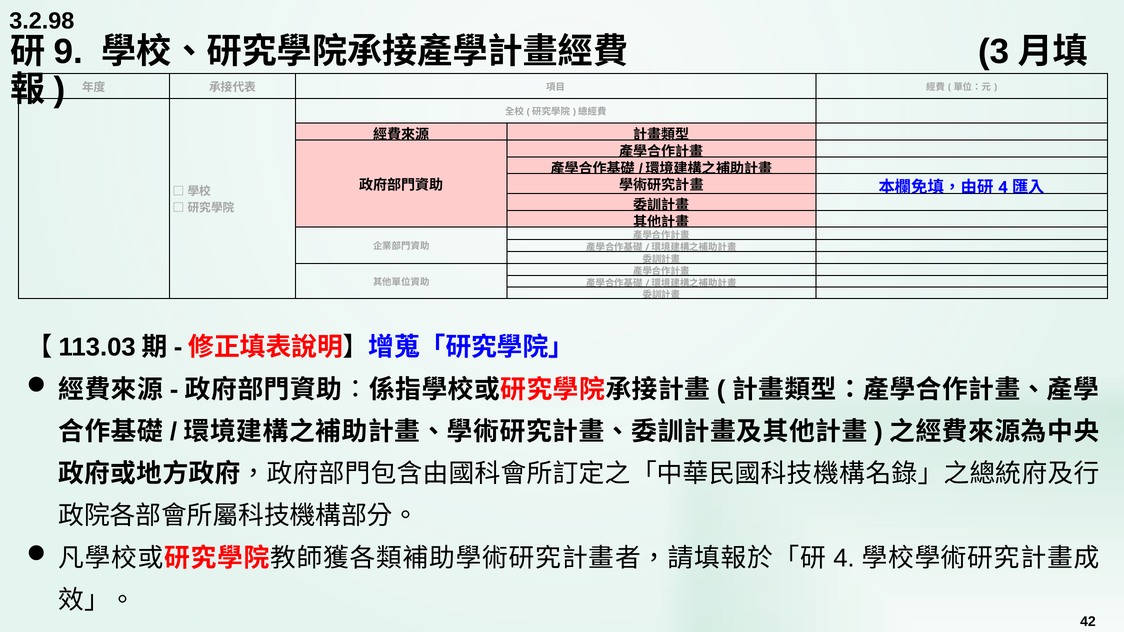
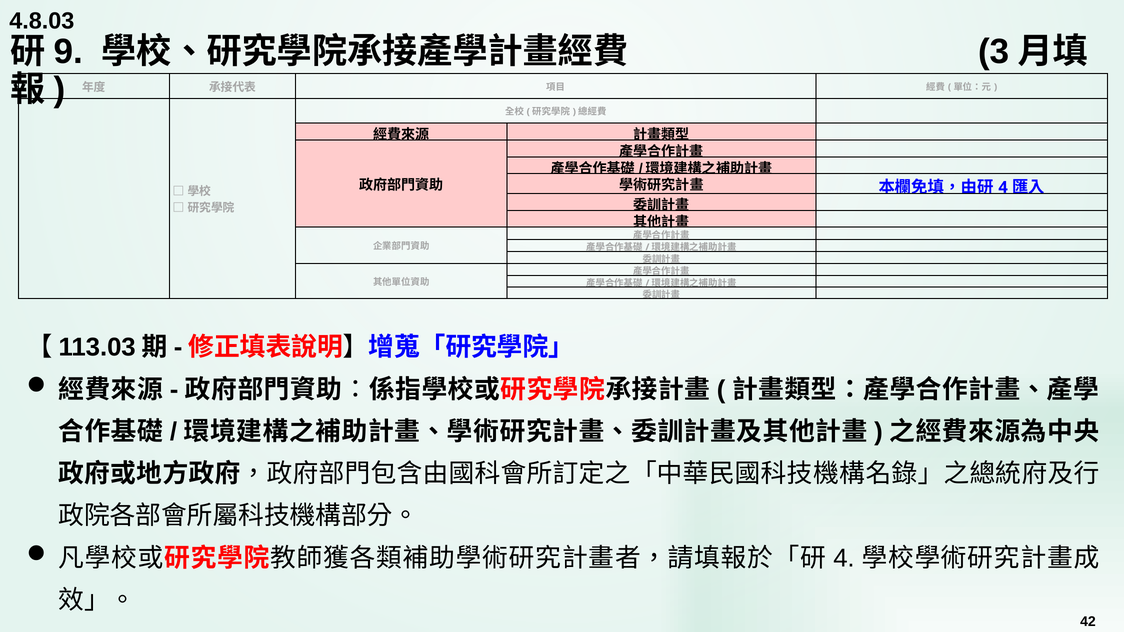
3.2.98: 3.2.98 -> 4.8.03
